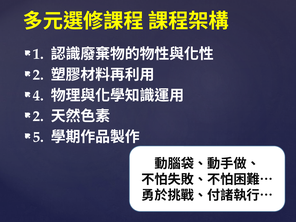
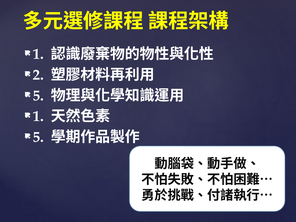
4 at (38, 96): 4 -> 5
2 at (38, 116): 2 -> 1
